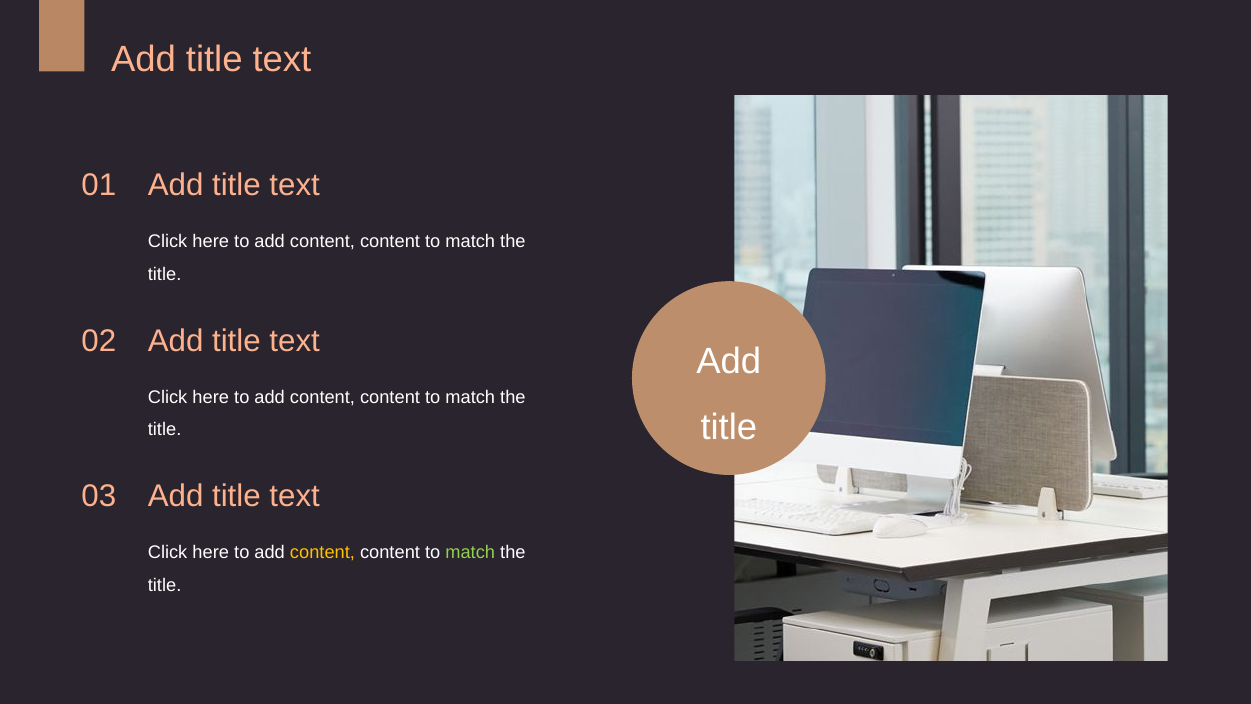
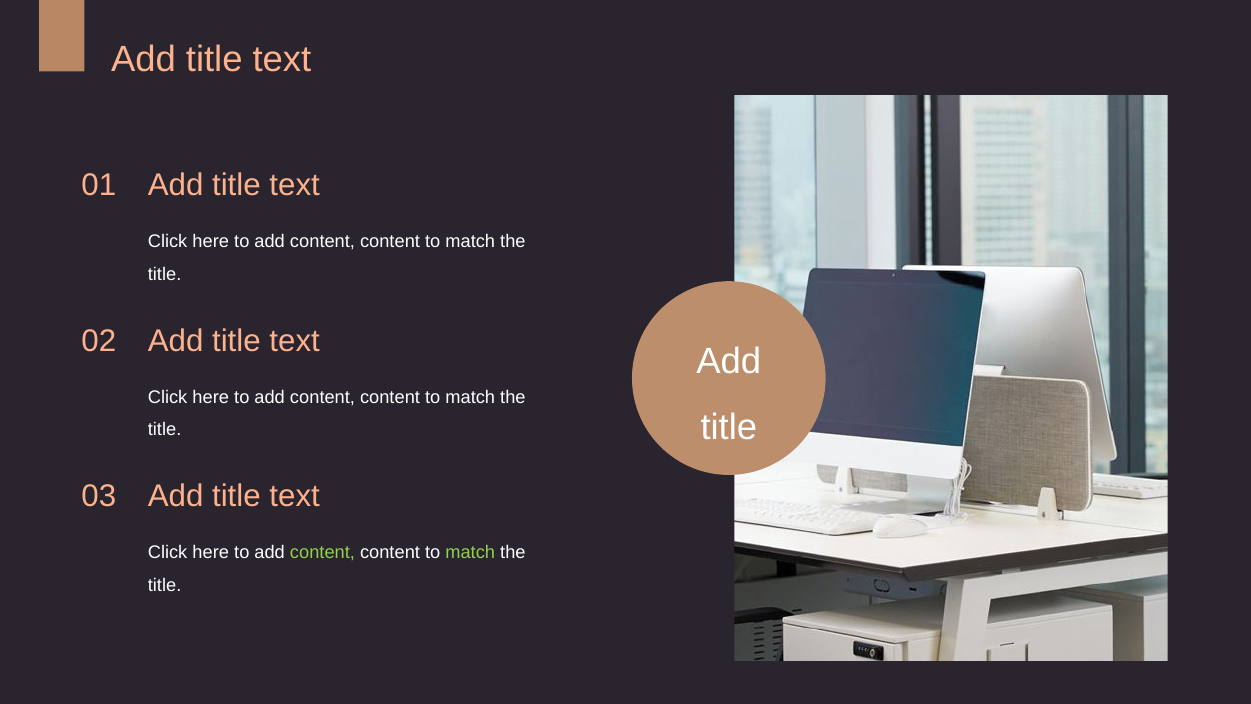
content at (322, 552) colour: yellow -> light green
